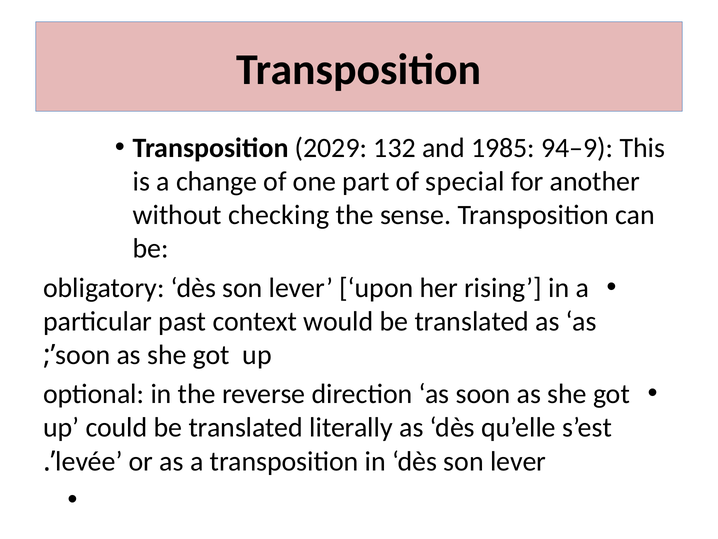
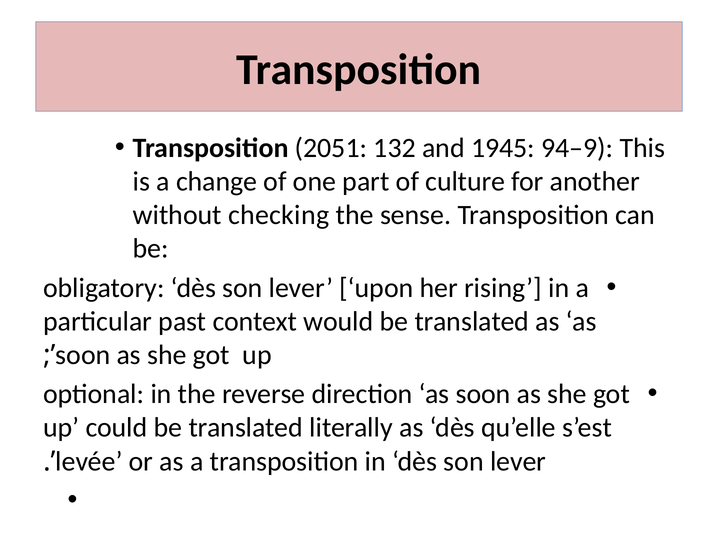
2029: 2029 -> 2051
1985: 1985 -> 1945
special: special -> culture
